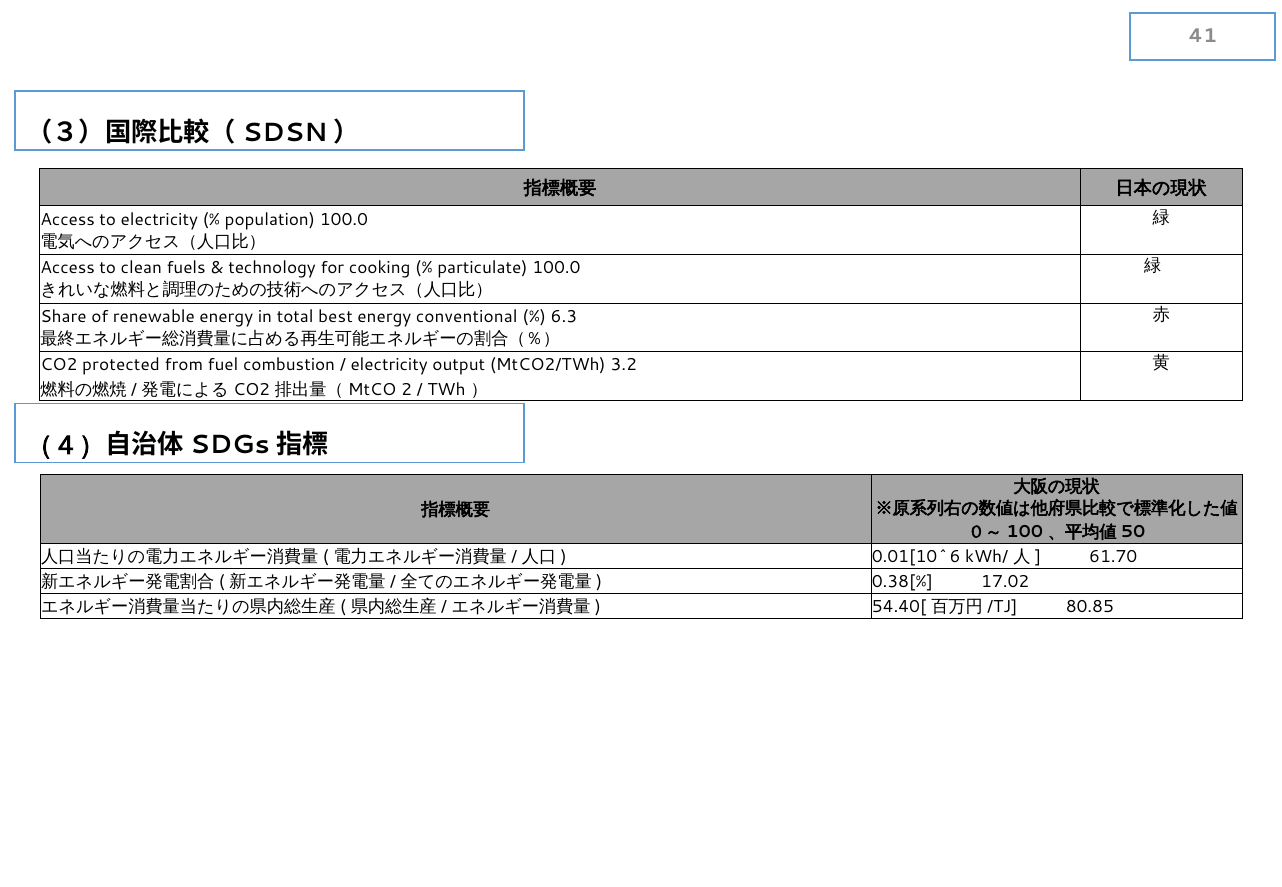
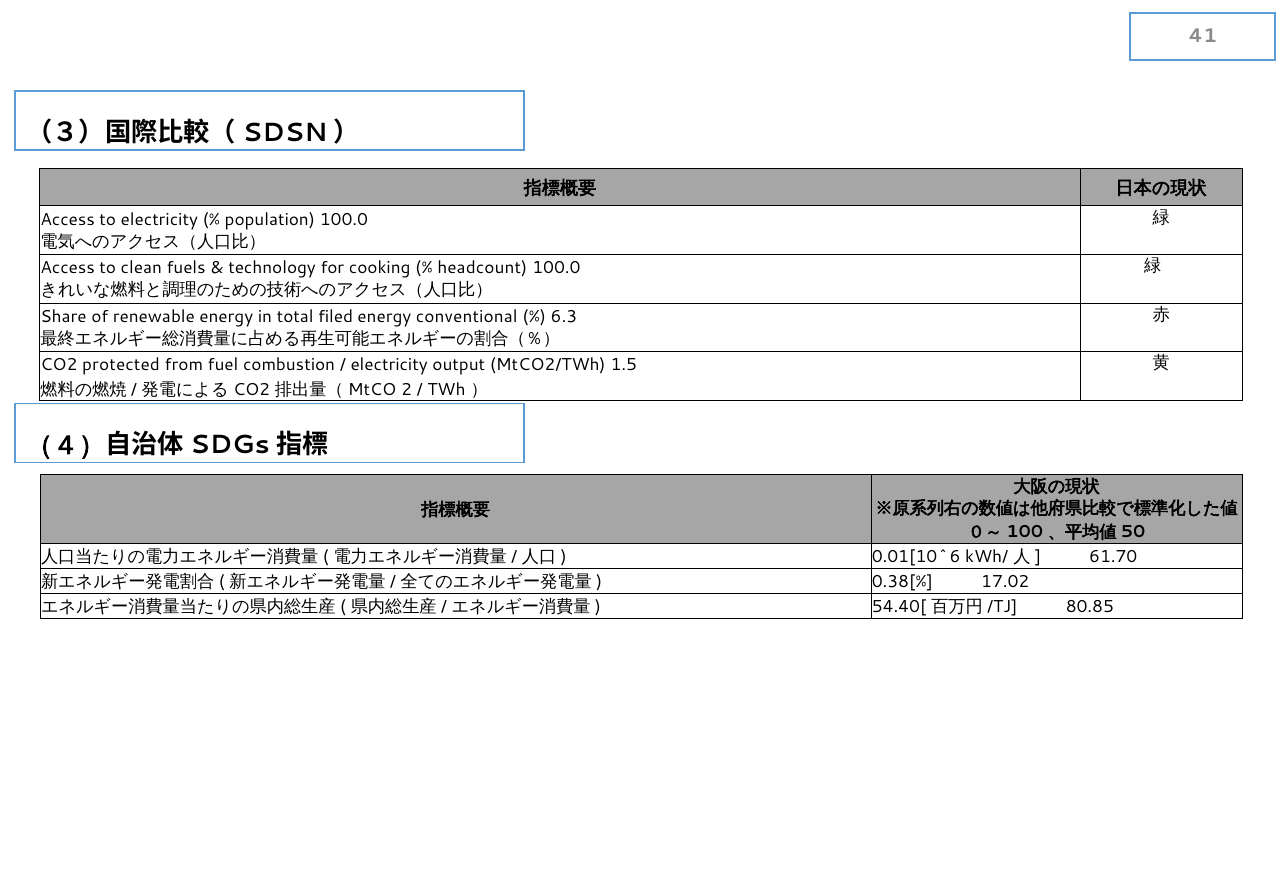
particulate: particulate -> headcount
best: best -> filed
3.2: 3.2 -> 1.5
